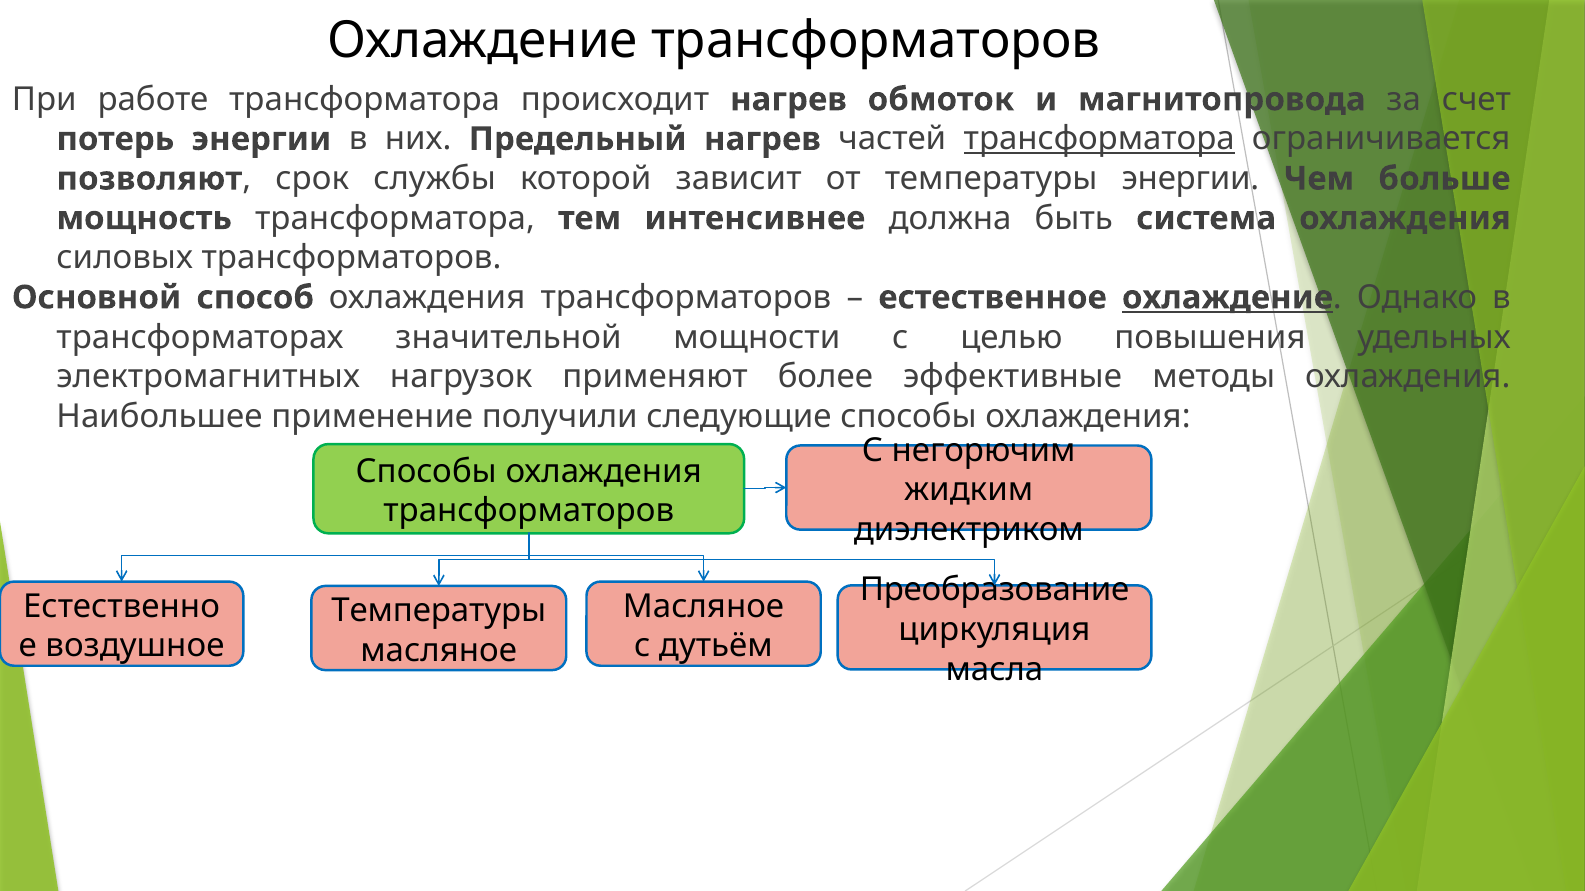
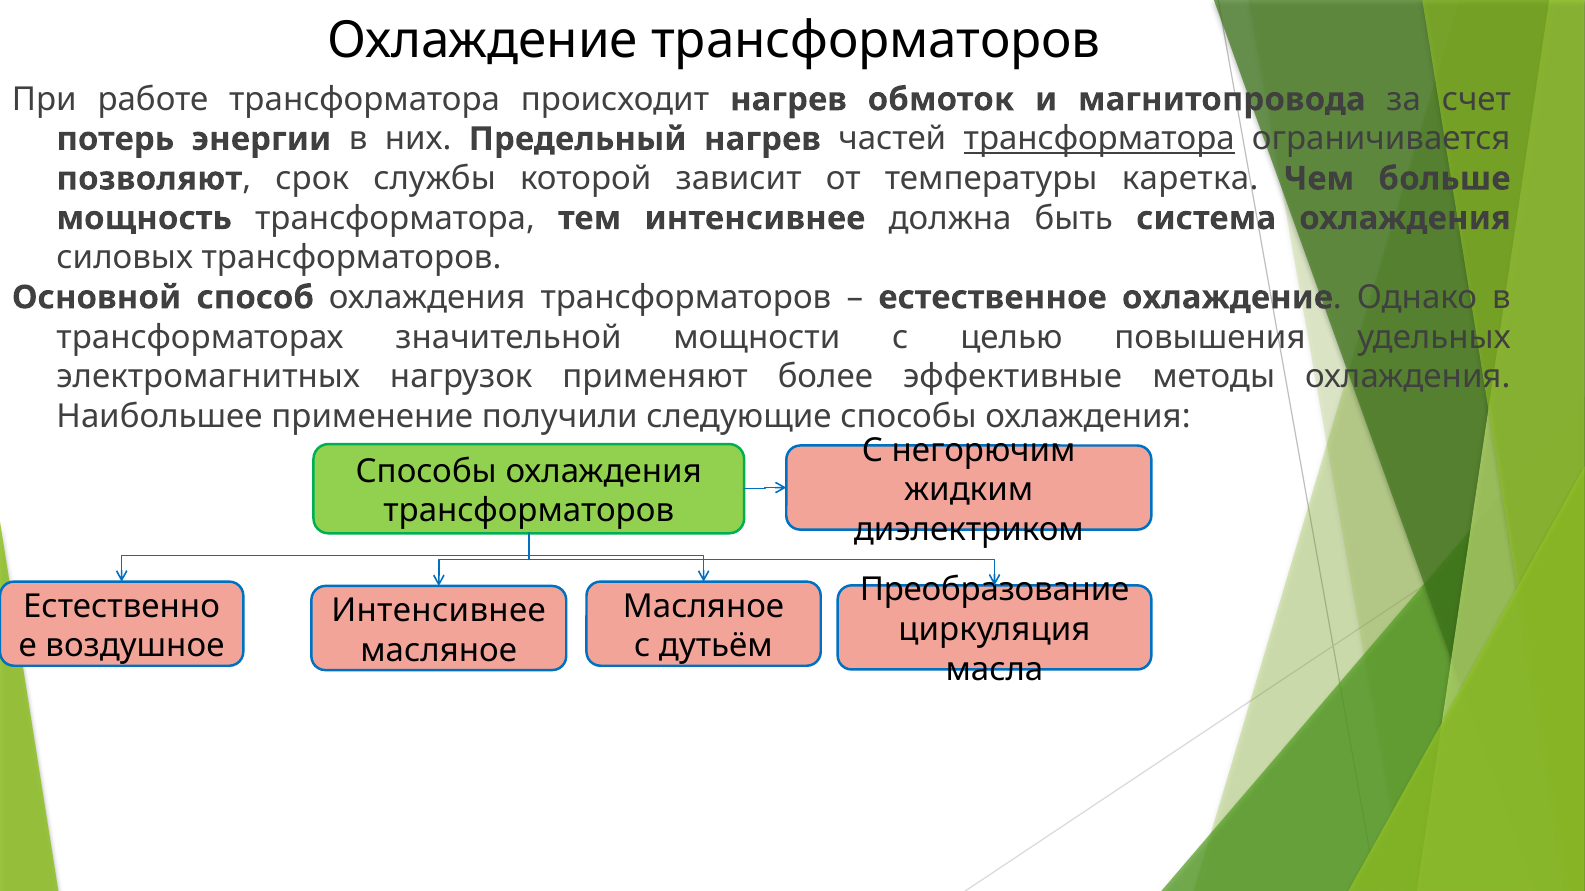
температуры энергии: энергии -> каретка
охлаждение at (1228, 298) underline: present -> none
Температуры at (439, 611): Температуры -> Интенсивнее
